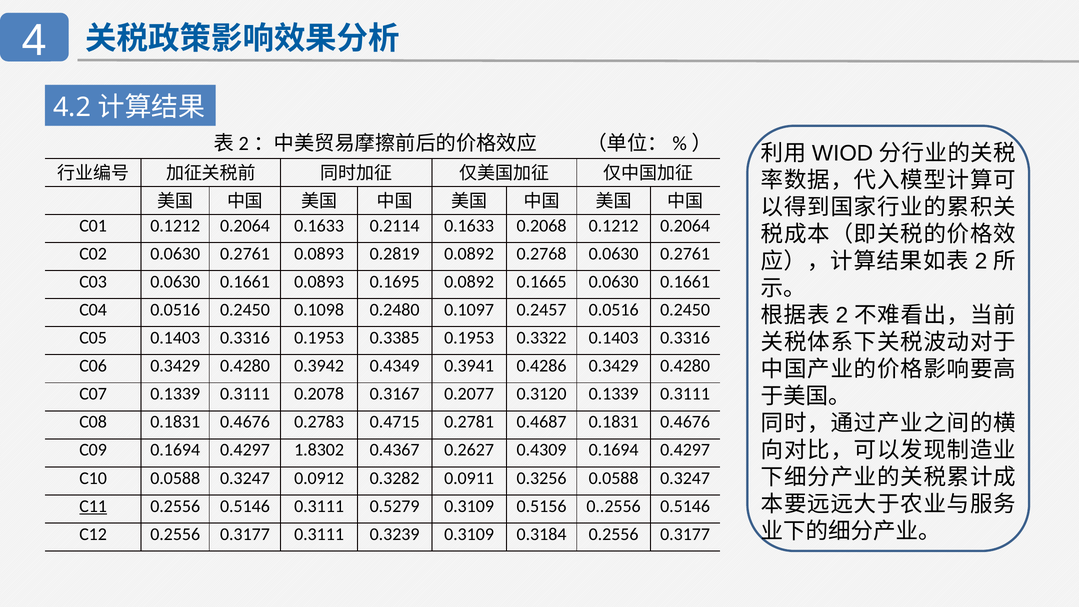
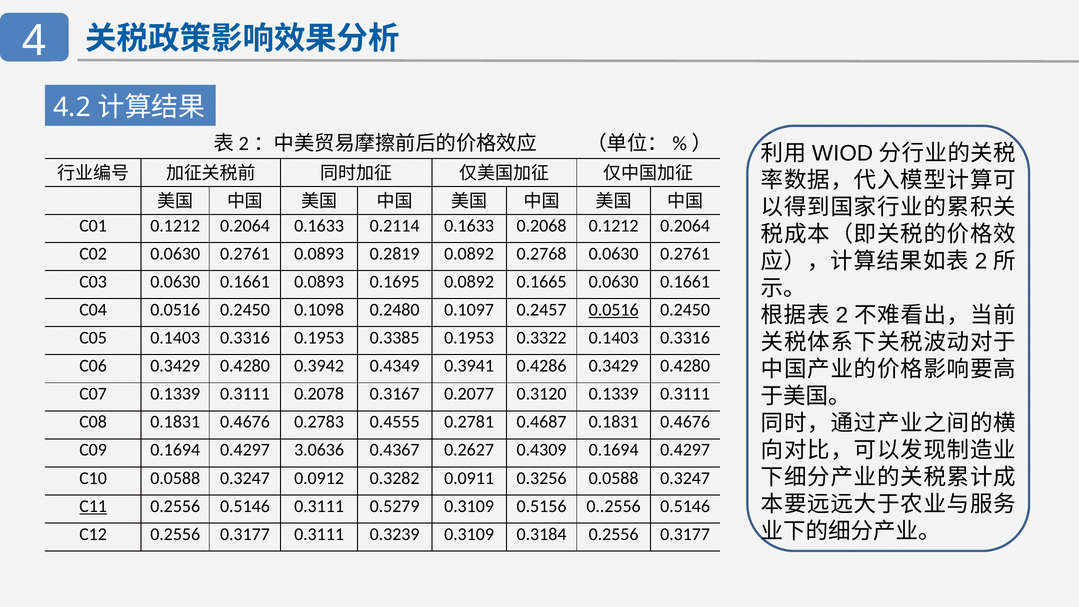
0.0516 at (614, 310) underline: none -> present
0.4715: 0.4715 -> 0.4555
1.8302: 1.8302 -> 3.0636
